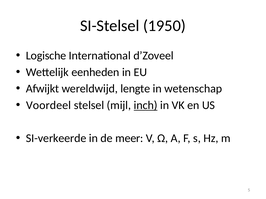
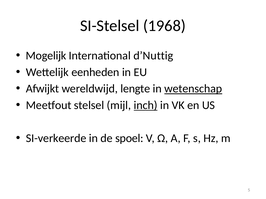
1950: 1950 -> 1968
Logische: Logische -> Mogelijk
d’Zoveel: d’Zoveel -> d’Nuttig
wetenschap underline: none -> present
Voordeel: Voordeel -> Meetfout
meer: meer -> spoel
